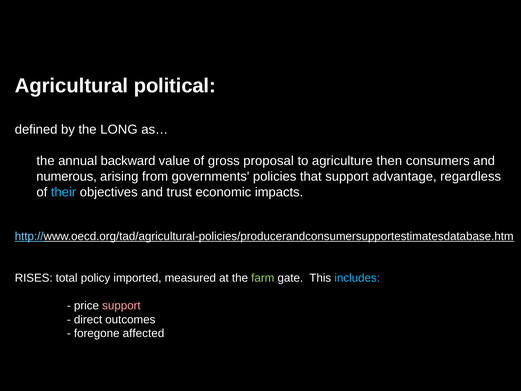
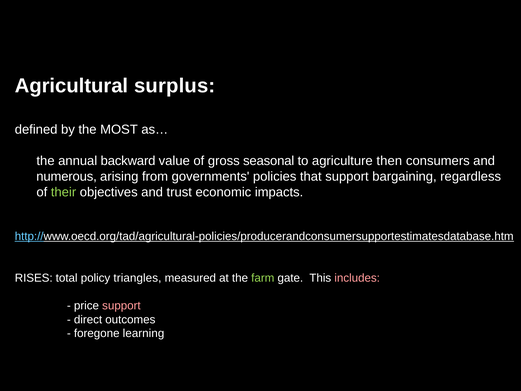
political: political -> surplus
LONG: LONG -> MOST
proposal: proposal -> seasonal
advantage: advantage -> bargaining
their colour: light blue -> light green
imported: imported -> triangles
includes colour: light blue -> pink
affected: affected -> learning
